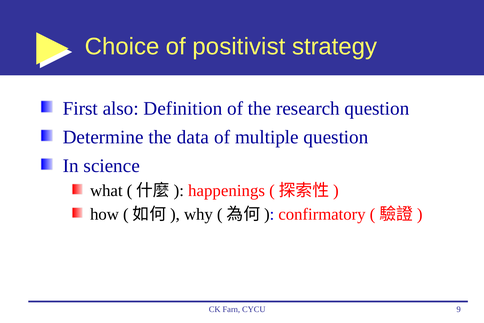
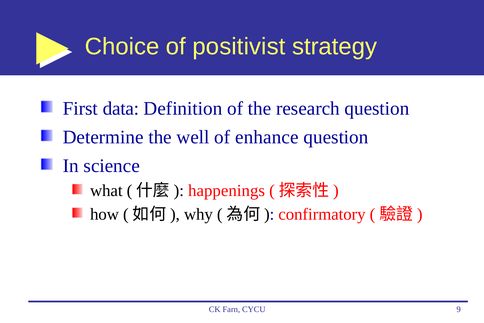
also: also -> data
data: data -> well
multiple: multiple -> enhance
